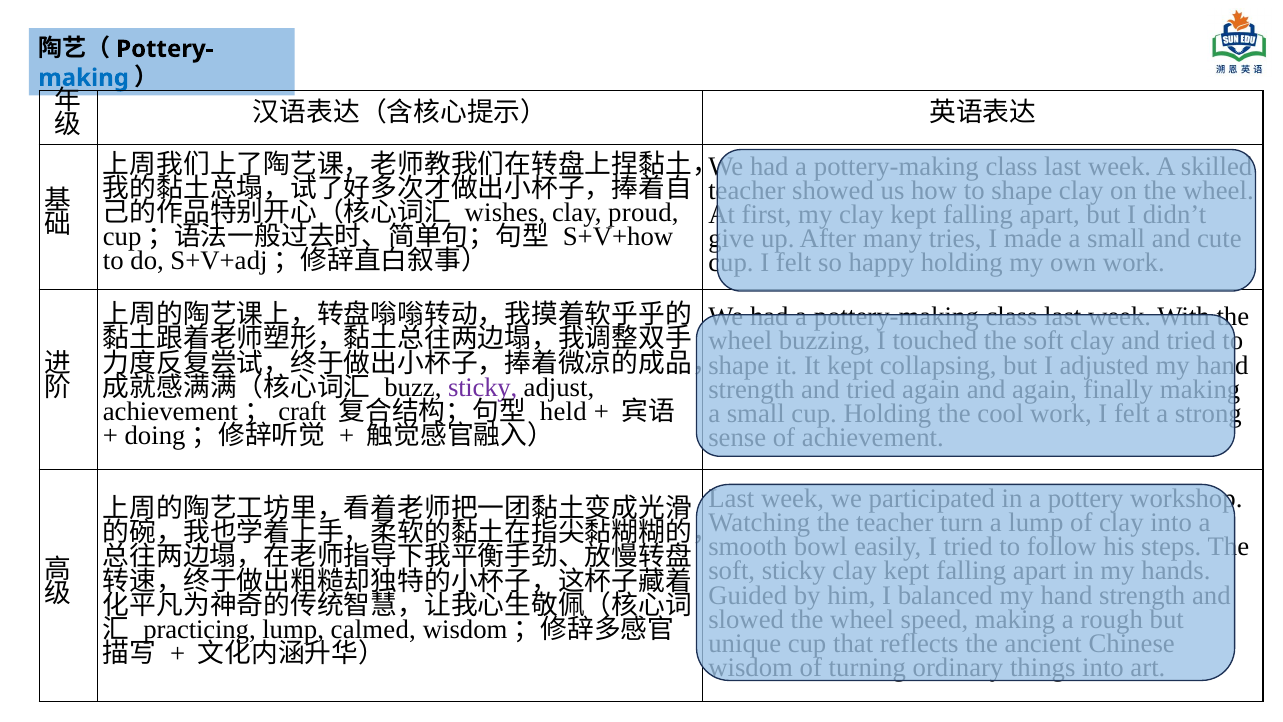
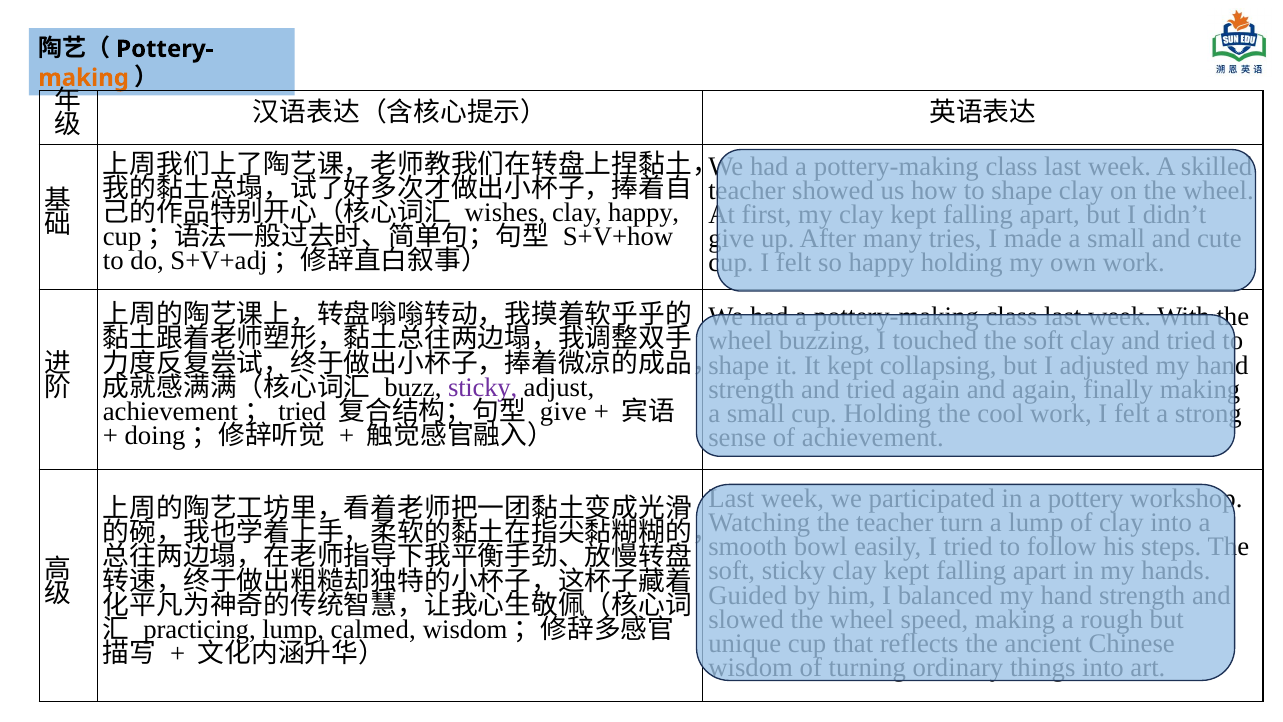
making at (84, 78) colour: blue -> orange
clay proud: proud -> happy
craft at (302, 411): craft -> tried
held at (563, 411): held -> give
